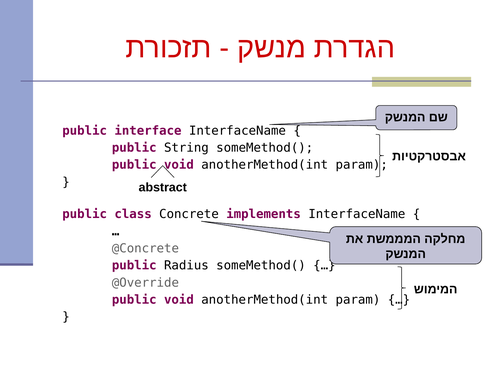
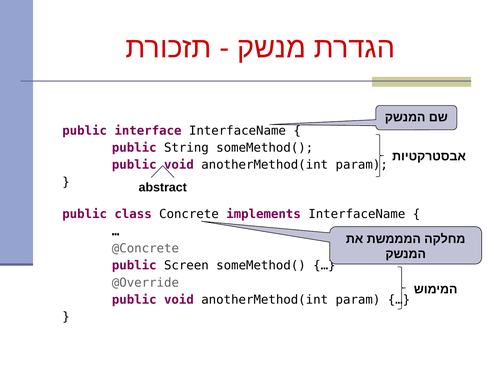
Radius: Radius -> Screen
